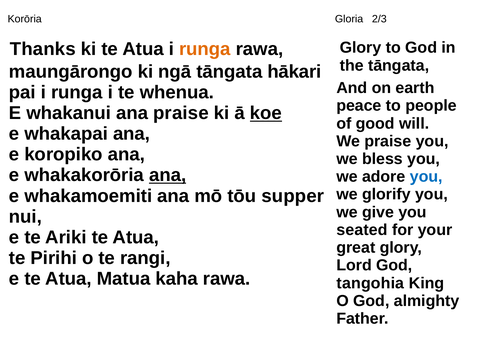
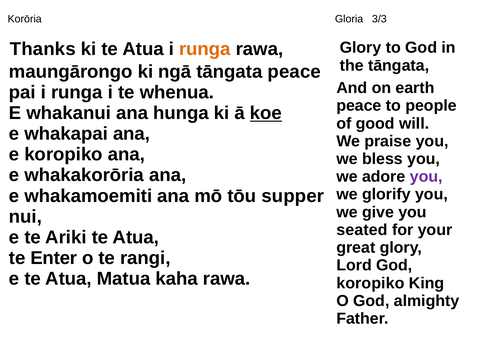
2/3: 2/3 -> 3/3
tāngata hākari: hākari -> peace
ana praise: praise -> hunga
ana at (168, 175) underline: present -> none
you at (426, 177) colour: blue -> purple
Pirihi: Pirihi -> Enter
tangohia at (370, 283): tangohia -> koropiko
